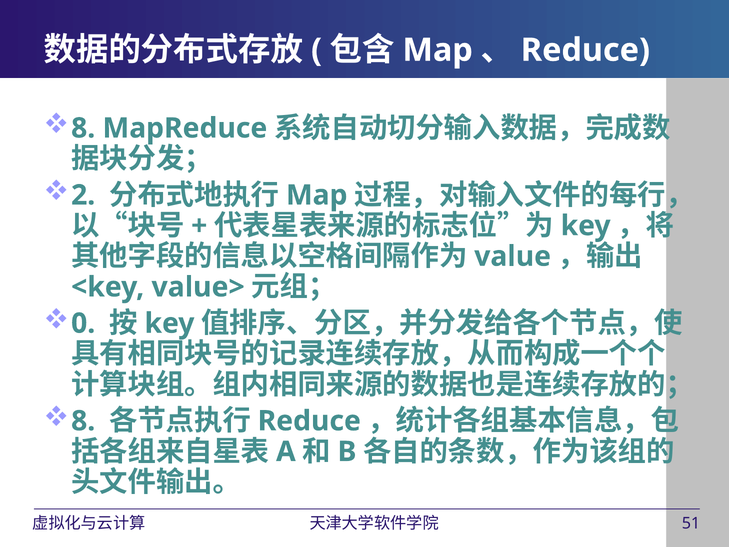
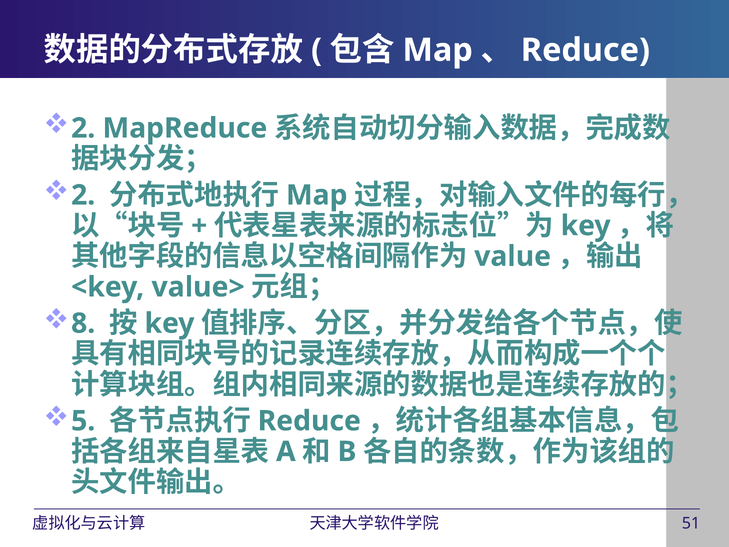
8 at (83, 128): 8 -> 2
0: 0 -> 8
8 at (83, 421): 8 -> 5
